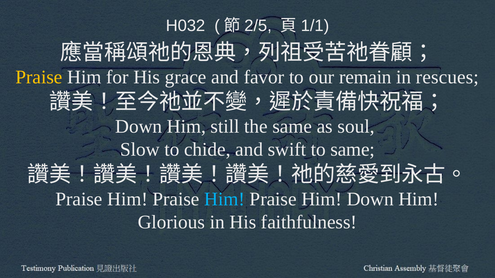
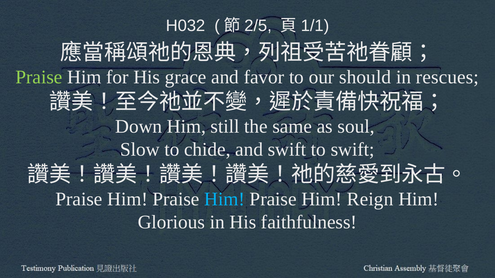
Praise at (39, 77) colour: yellow -> light green
remain: remain -> should
to same: same -> swift
Him Down: Down -> Reign
